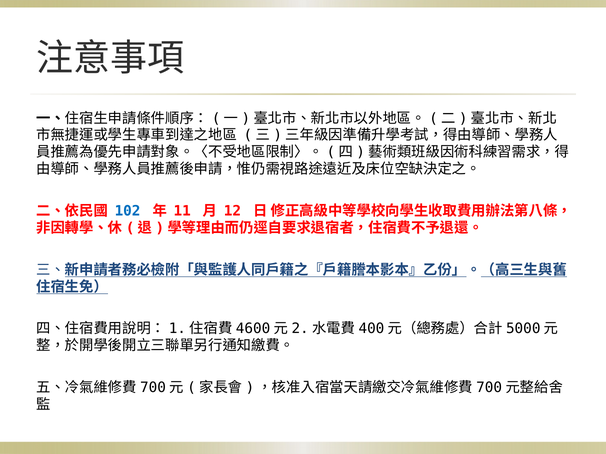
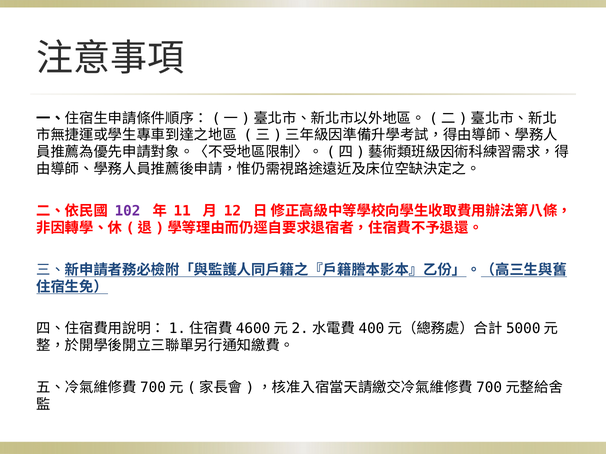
102 colour: blue -> purple
